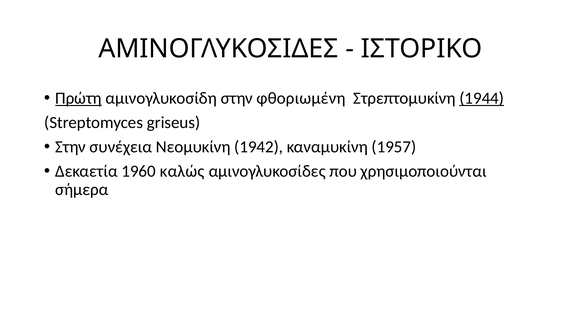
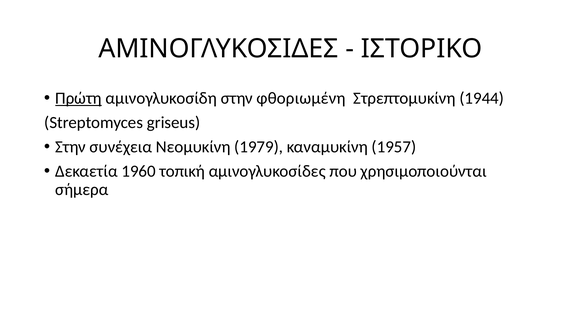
1944 underline: present -> none
1942: 1942 -> 1979
καλώς: καλώς -> τοπική
